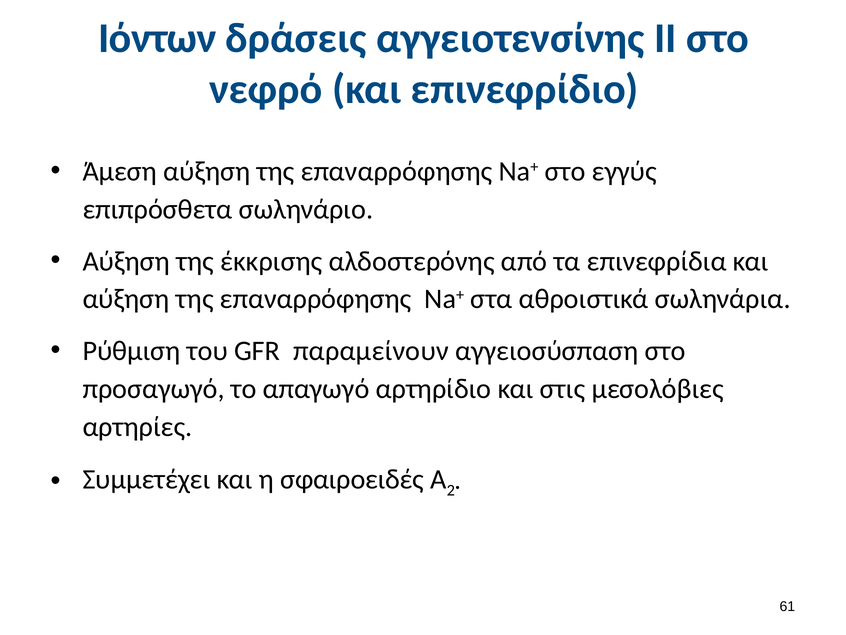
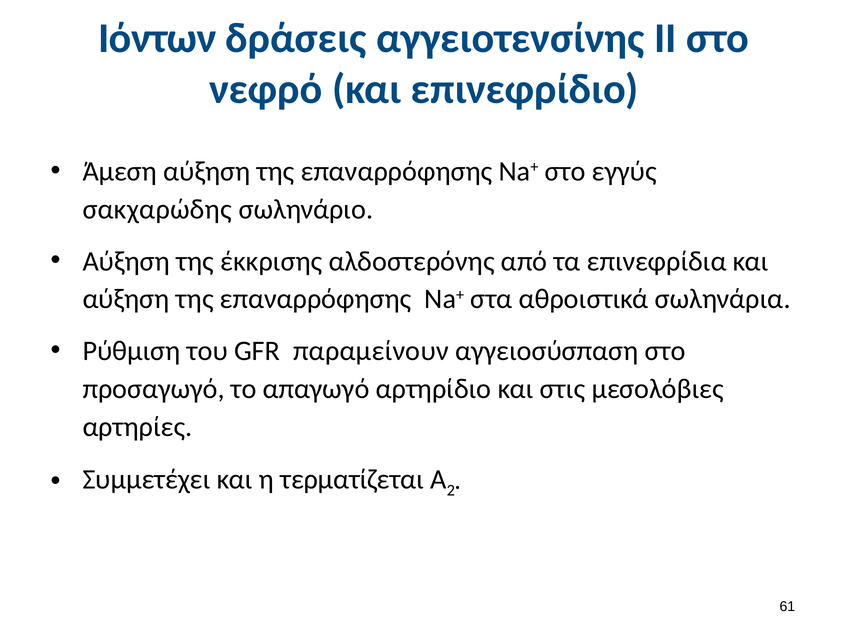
επιπρόσθετα: επιπρόσθετα -> σακχαρώδης
σφαιροειδές: σφαιροειδές -> τερματίζεται
